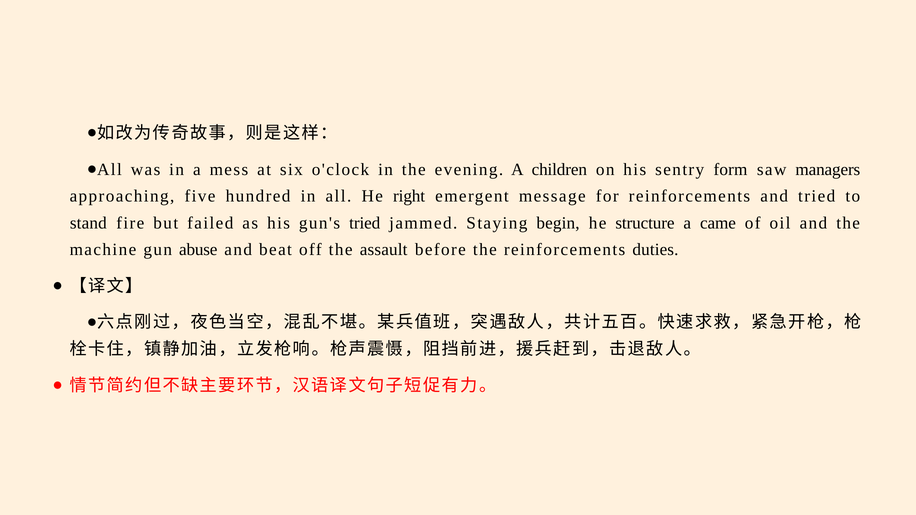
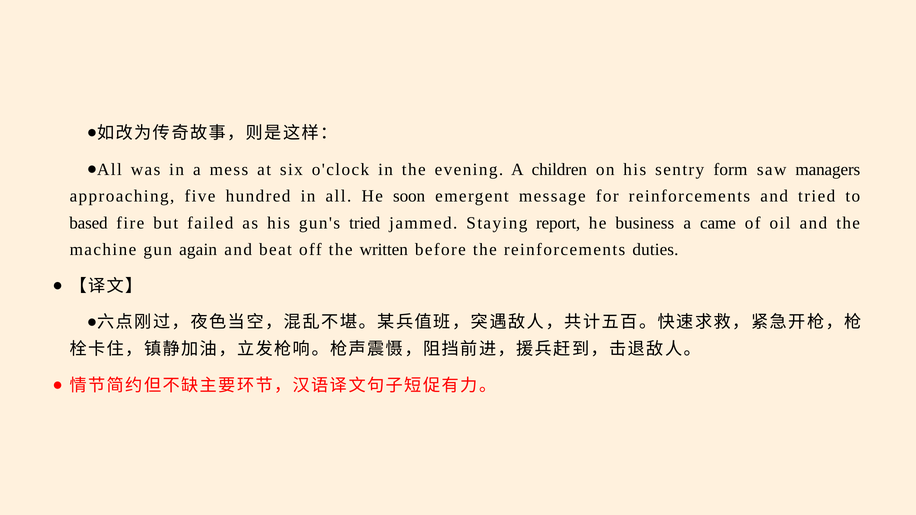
right: right -> soon
stand: stand -> based
begin: begin -> report
structure: structure -> business
abuse: abuse -> again
assault: assault -> written
